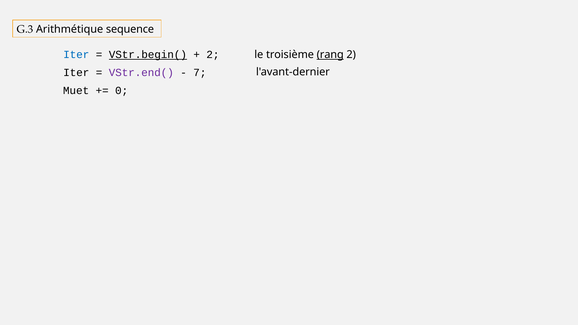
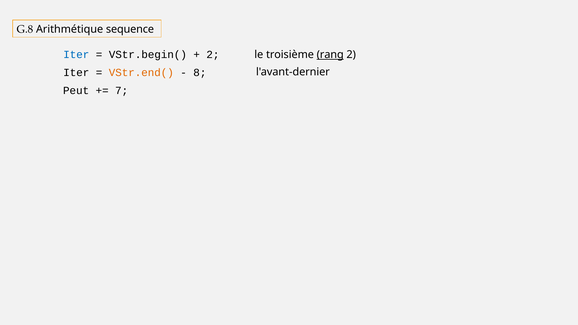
G.3: G.3 -> G.8
VStr.begin( underline: present -> none
VStr.end( colour: purple -> orange
7: 7 -> 8
Muet: Muet -> Peut
0: 0 -> 7
